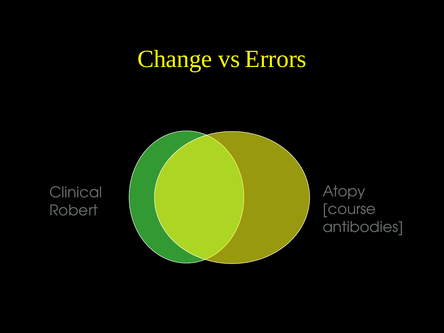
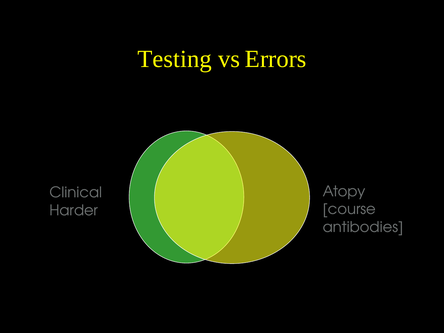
Change: Change -> Testing
Robert: Robert -> Harder
